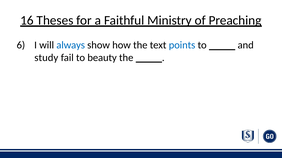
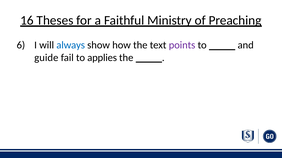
points colour: blue -> purple
study: study -> guide
beauty: beauty -> applies
